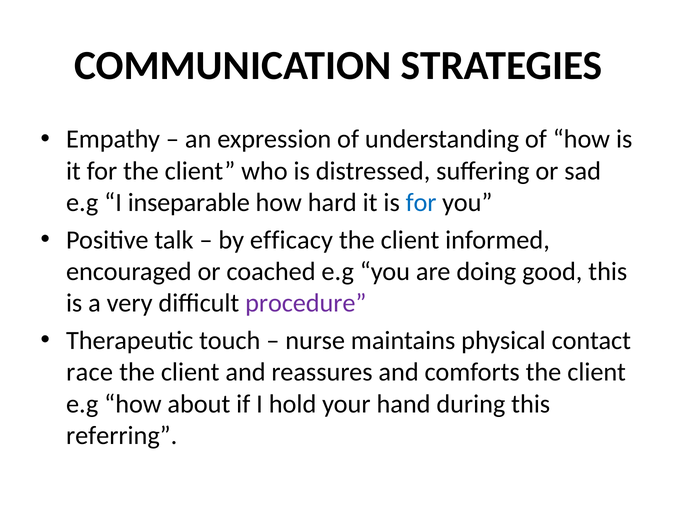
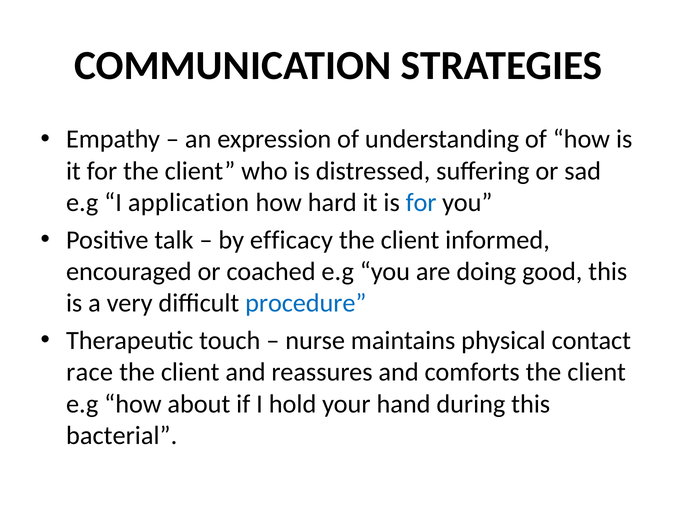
inseparable: inseparable -> application
procedure colour: purple -> blue
referring: referring -> bacterial
